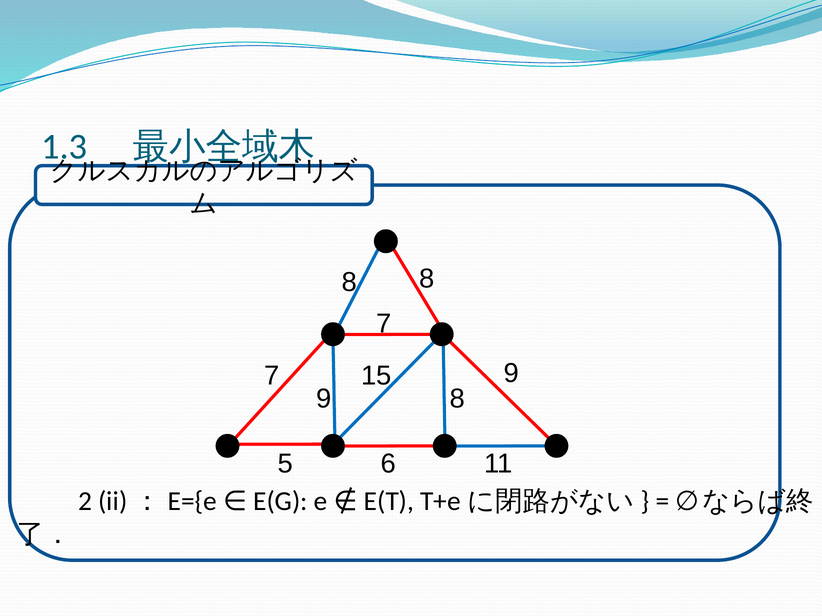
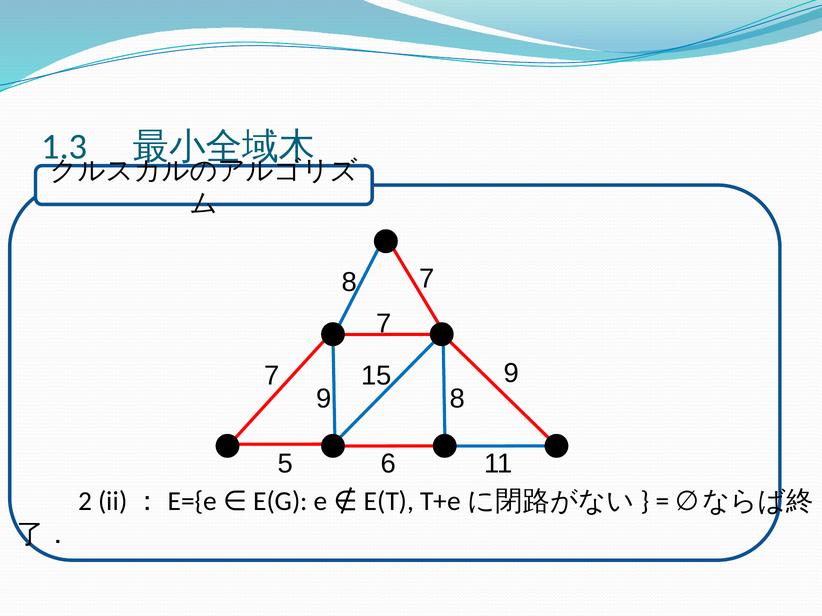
8 8: 8 -> 7
